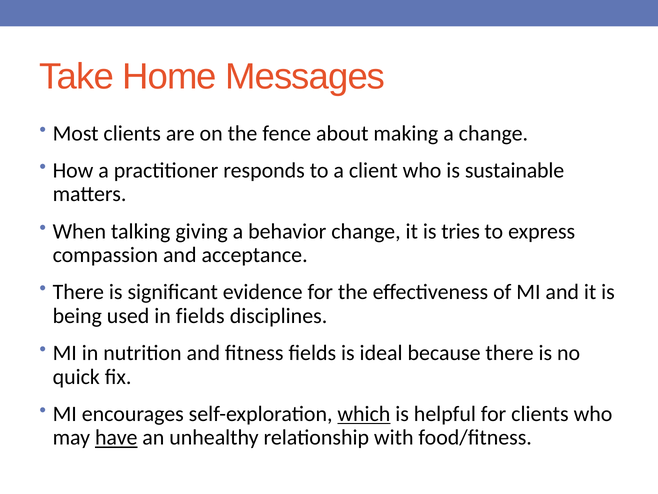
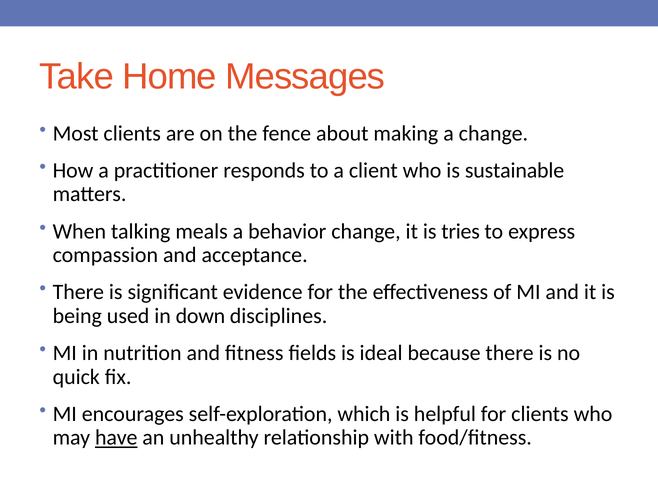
giving: giving -> meals
in fields: fields -> down
which underline: present -> none
